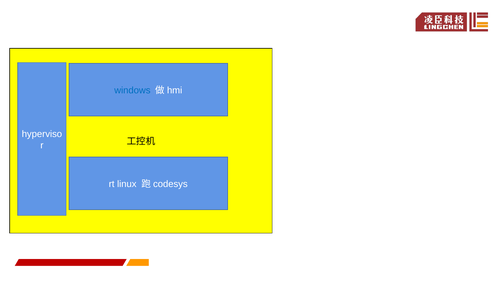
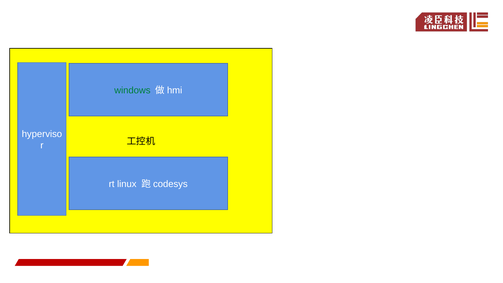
windows colour: blue -> green
